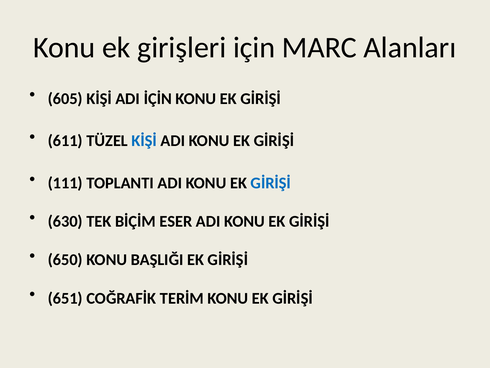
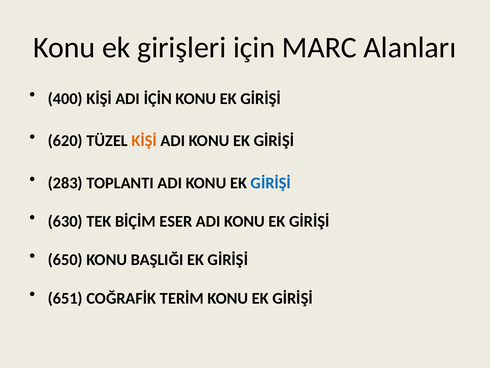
605: 605 -> 400
611: 611 -> 620
KİŞİ at (144, 141) colour: blue -> orange
111: 111 -> 283
